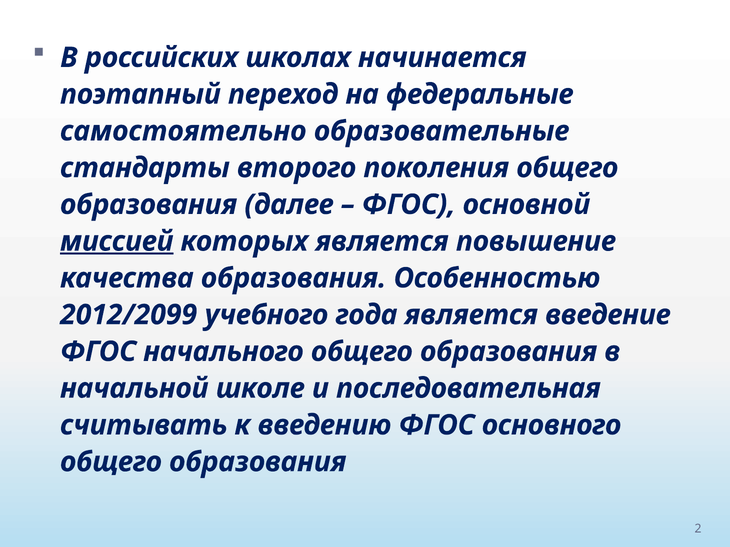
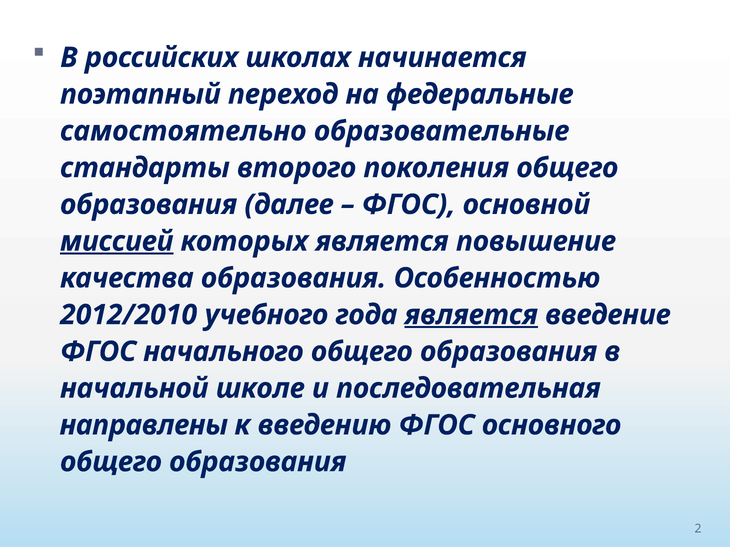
2012/2099: 2012/2099 -> 2012/2010
является at (471, 315) underline: none -> present
считывать: считывать -> направлены
